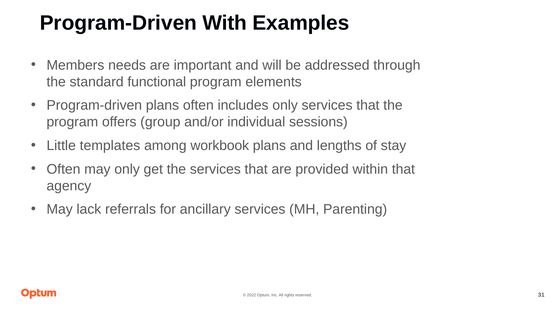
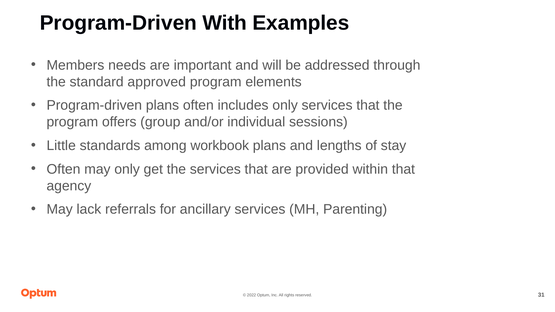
functional: functional -> approved
templates: templates -> standards
